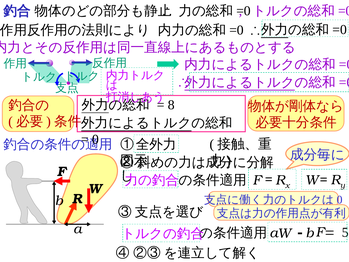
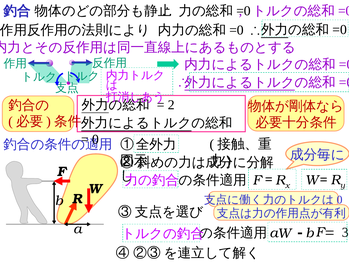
8: 8 -> 2
5: 5 -> 3
